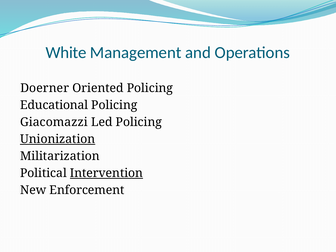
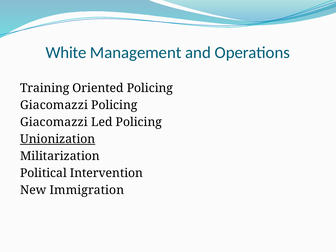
Doerner: Doerner -> Training
Educational at (54, 105): Educational -> Giacomazzi
Intervention underline: present -> none
Enforcement: Enforcement -> Immigration
